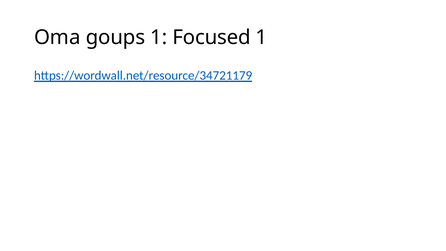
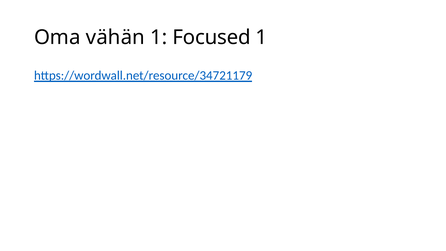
goups: goups -> vähän
